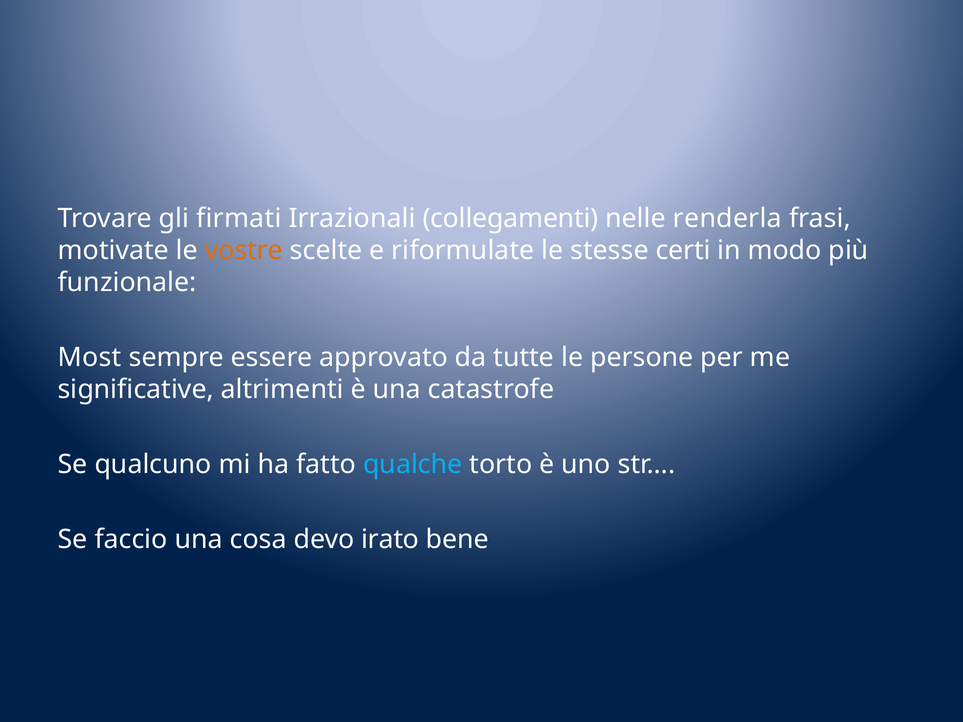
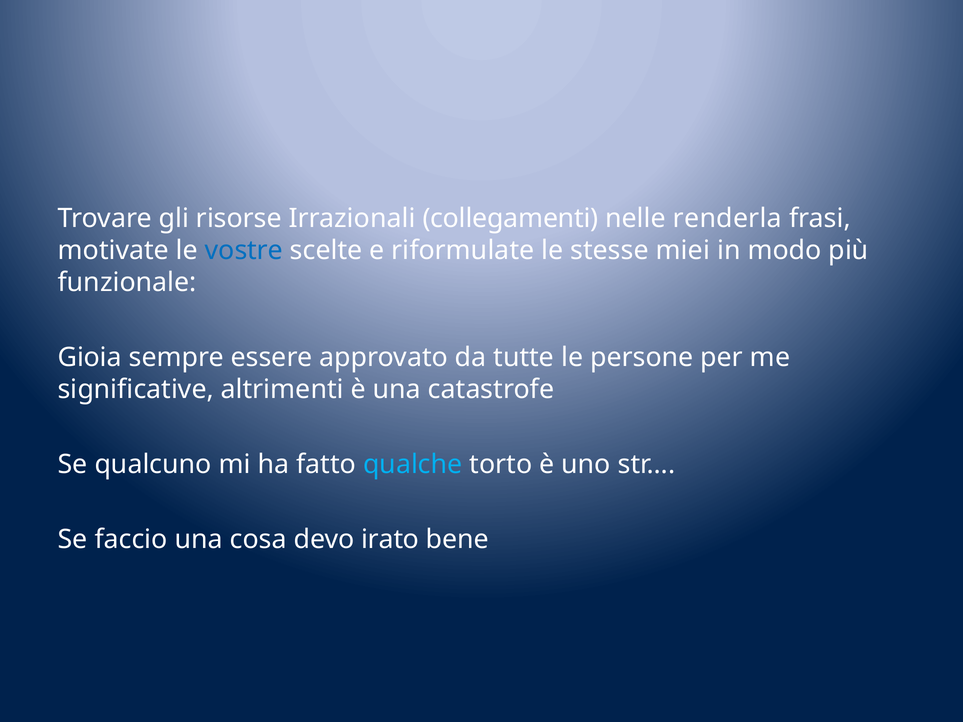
firmati: firmati -> risorse
vostre colour: orange -> blue
certi: certi -> miei
Most: Most -> Gioia
